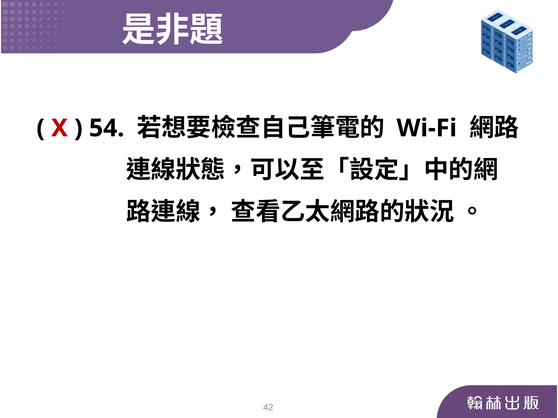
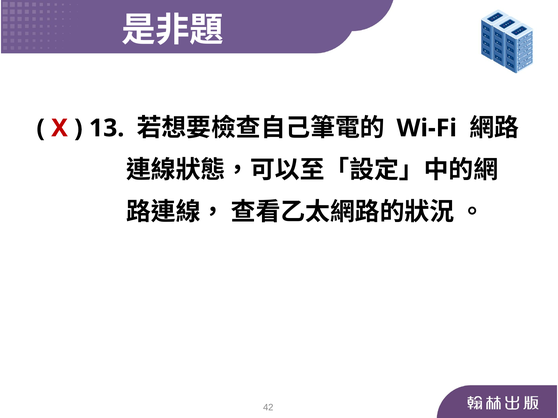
54: 54 -> 13
